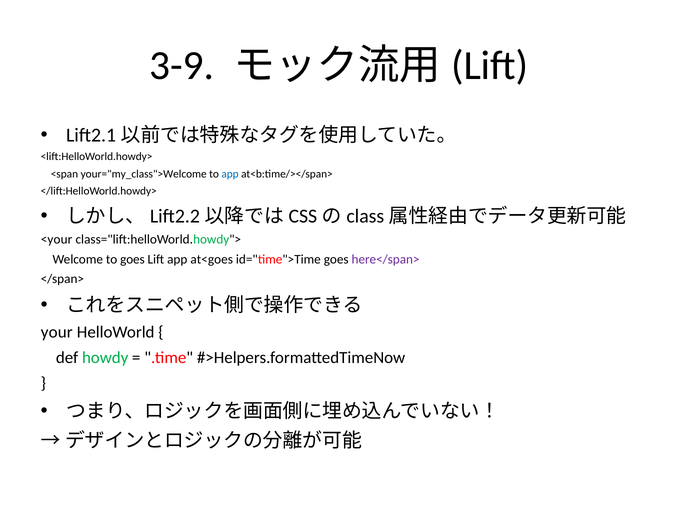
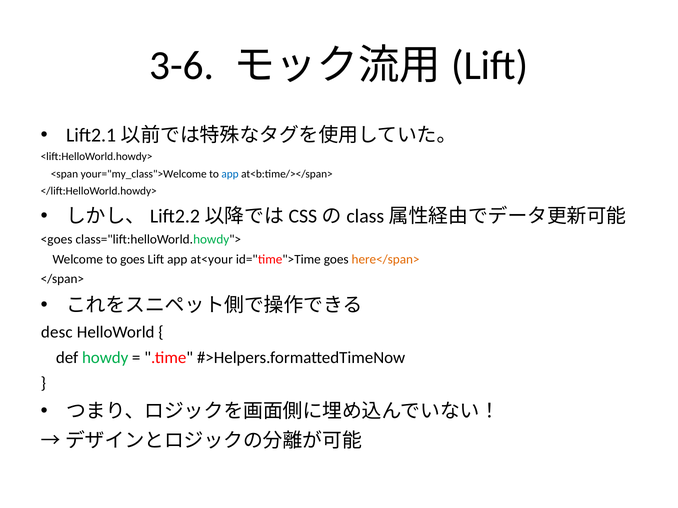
3-9: 3-9 -> 3-6
<your: <your -> <goes
at<goes: at<goes -> at<your
here</span> colour: purple -> orange
your: your -> desc
